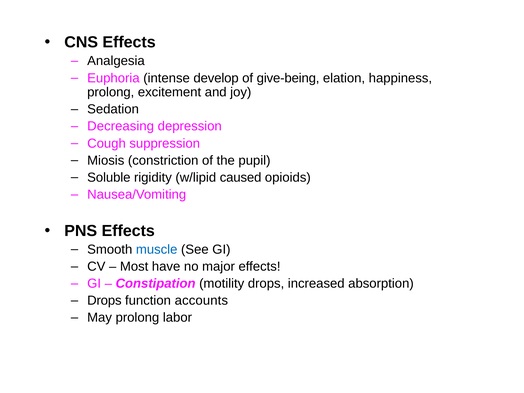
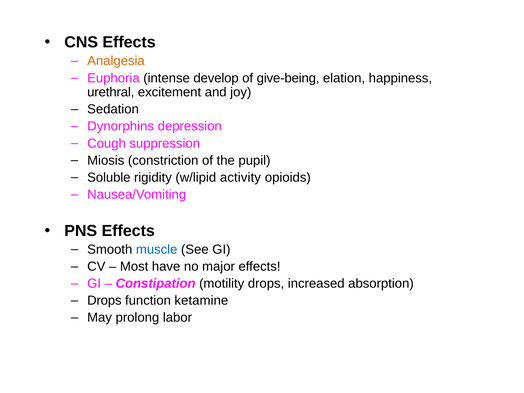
Analgesia colour: black -> orange
prolong at (111, 92): prolong -> urethral
Decreasing: Decreasing -> Dynorphins
caused: caused -> activity
accounts: accounts -> ketamine
